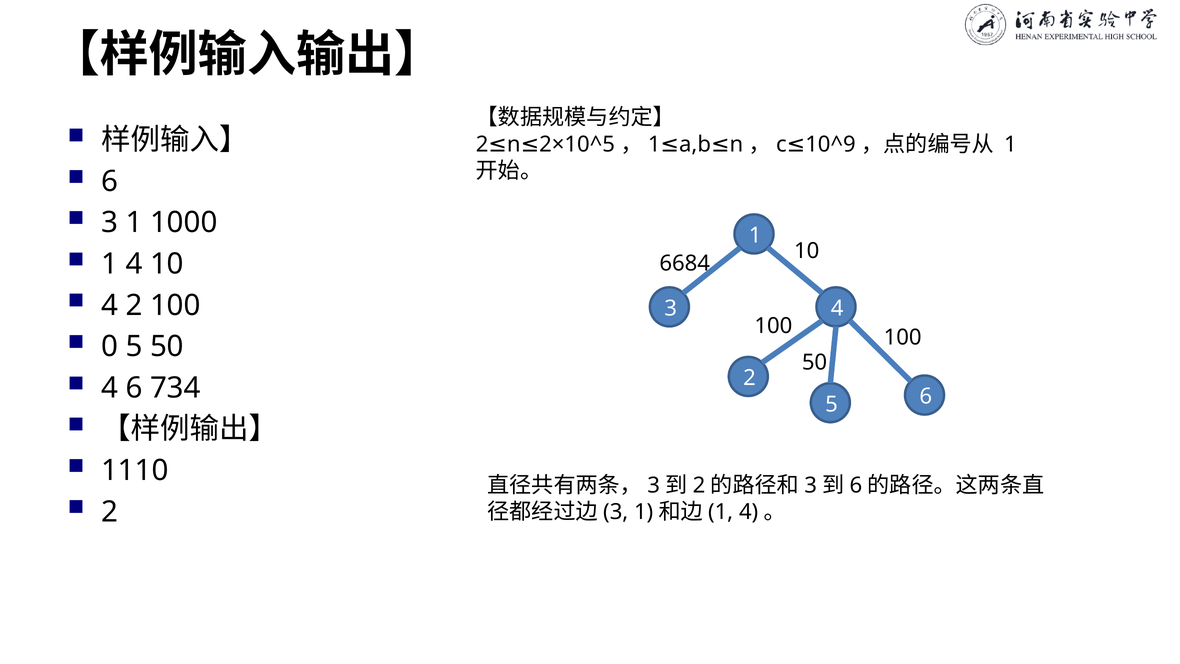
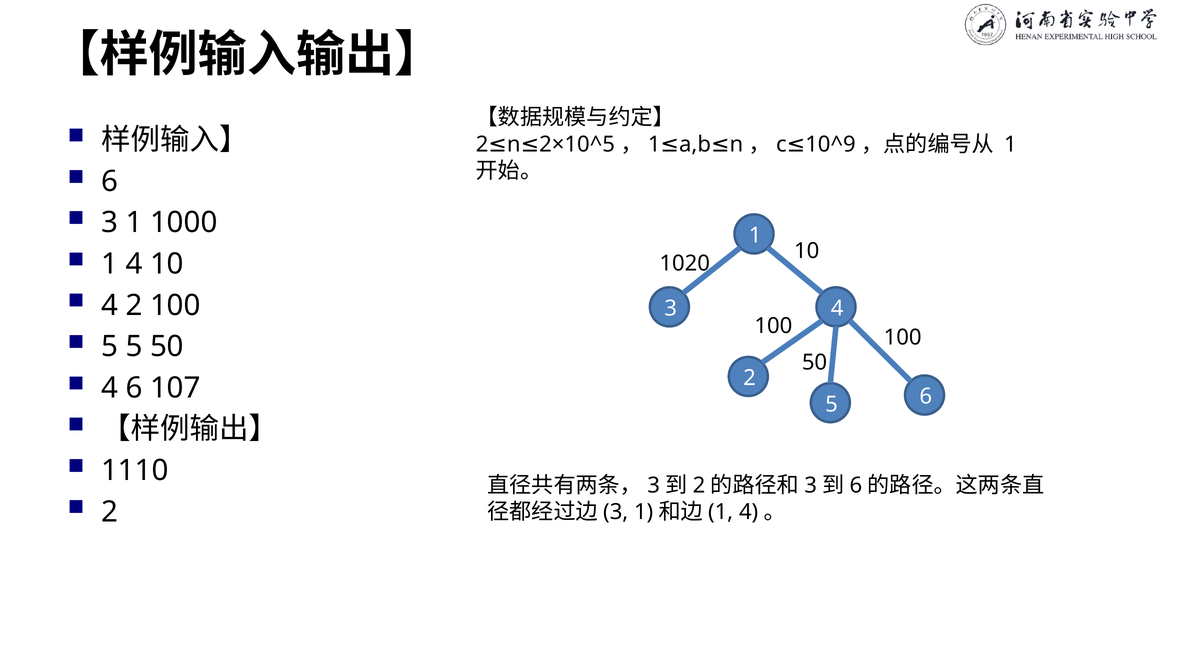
6684: 6684 -> 1020
0 at (109, 346): 0 -> 5
734: 734 -> 107
